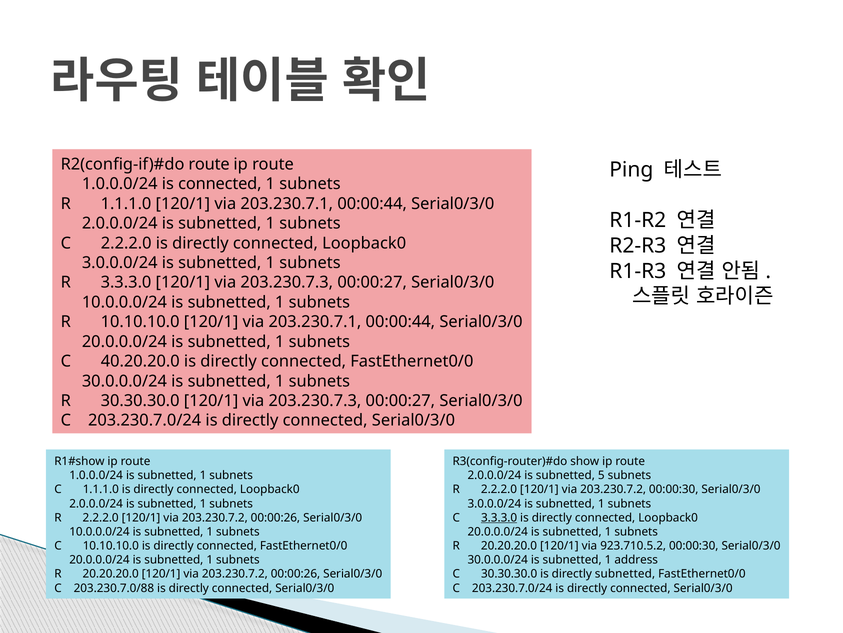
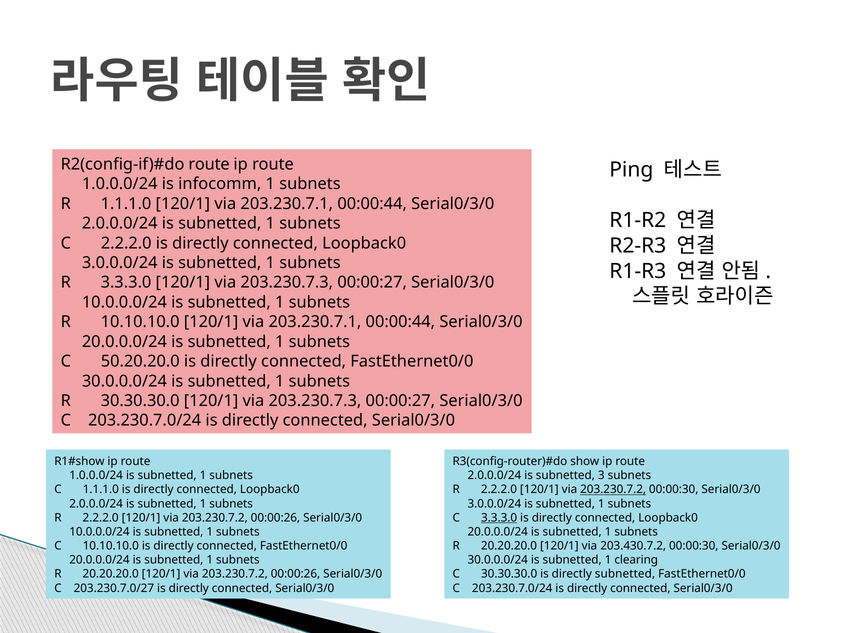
is connected: connected -> infocomm
40.20.20.0: 40.20.20.0 -> 50.20.20.0
5: 5 -> 3
203.230.7.2 at (613, 489) underline: none -> present
923.710.5.2: 923.710.5.2 -> 203.430.7.2
address: address -> clearing
203.230.7.0/88: 203.230.7.0/88 -> 203.230.7.0/27
